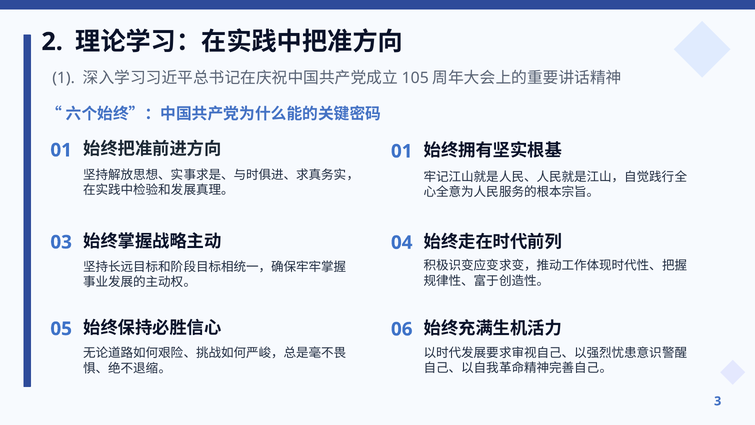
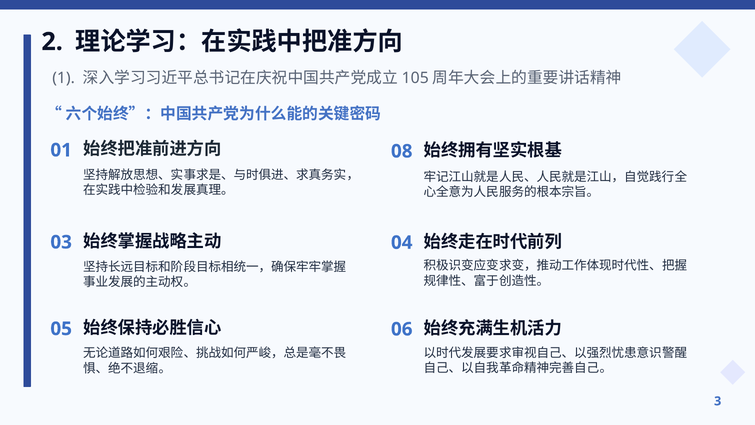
01 at (402, 151): 01 -> 08
